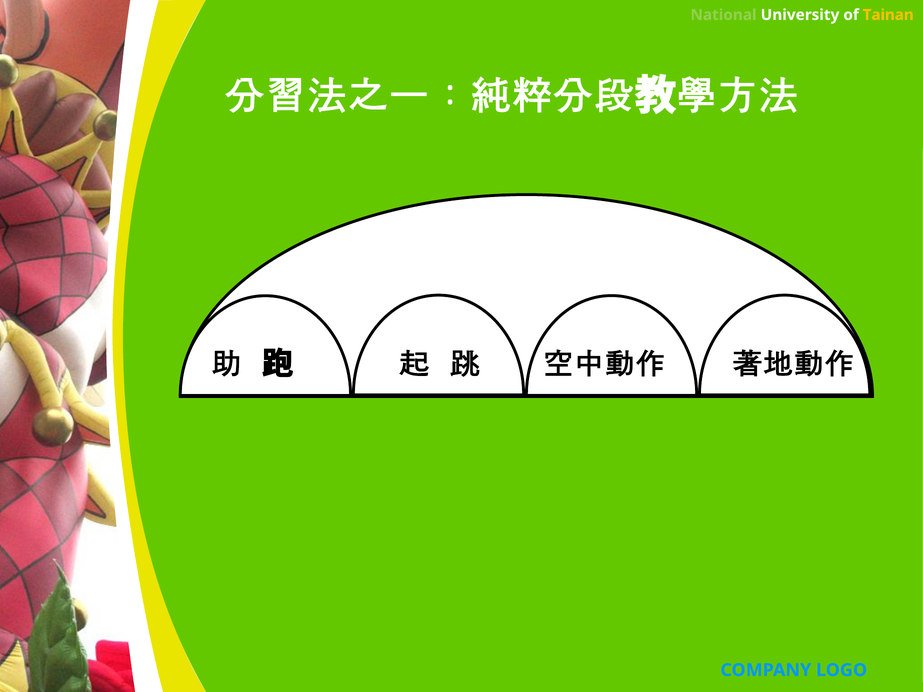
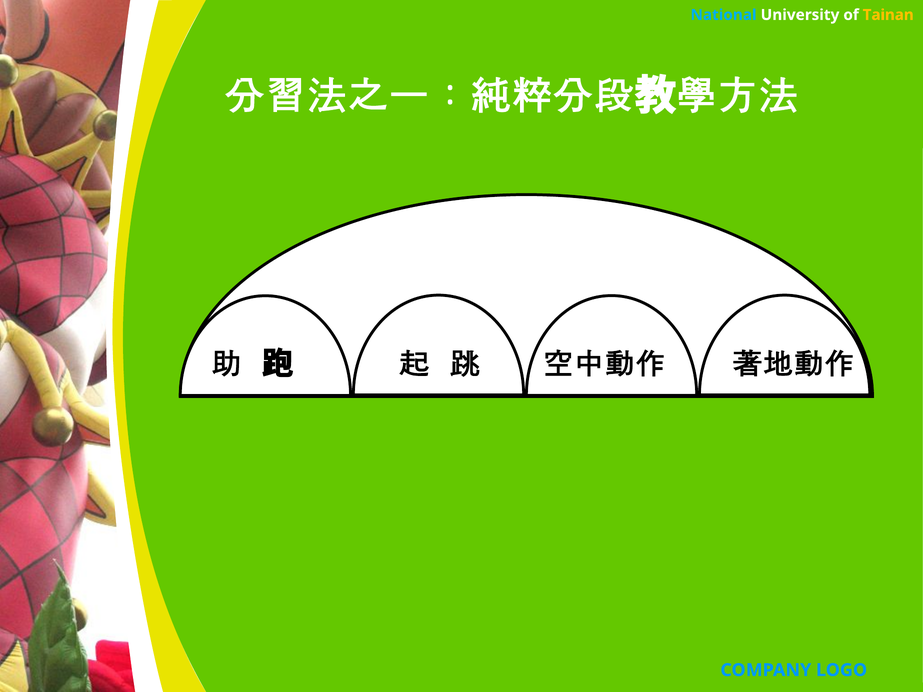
National colour: light green -> light blue
